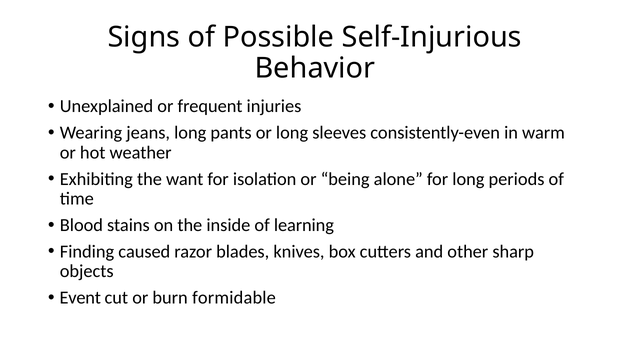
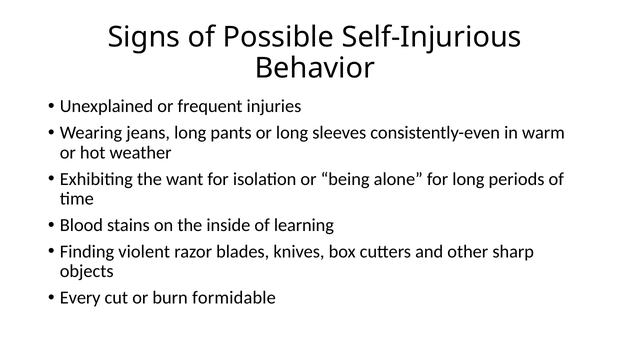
caused: caused -> violent
Event: Event -> Every
